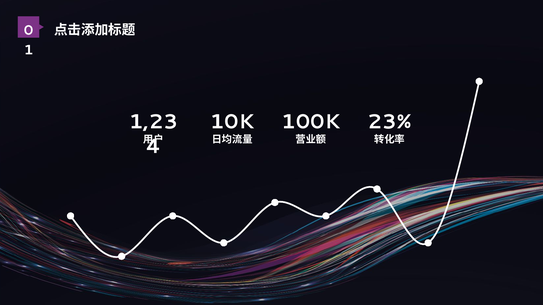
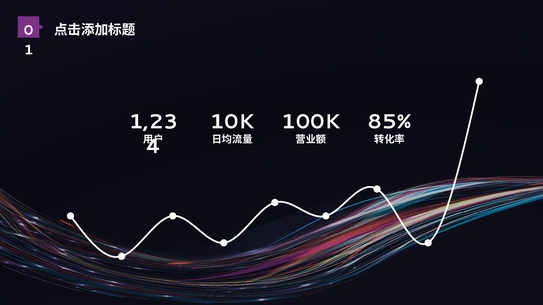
23%: 23% -> 85%
